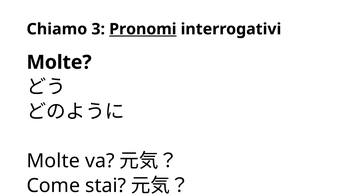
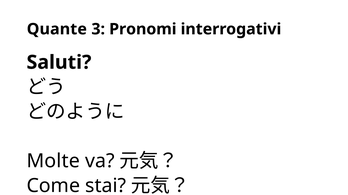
Chiamo: Chiamo -> Quante
Pronomi underline: present -> none
Molte at (59, 63): Molte -> Saluti
